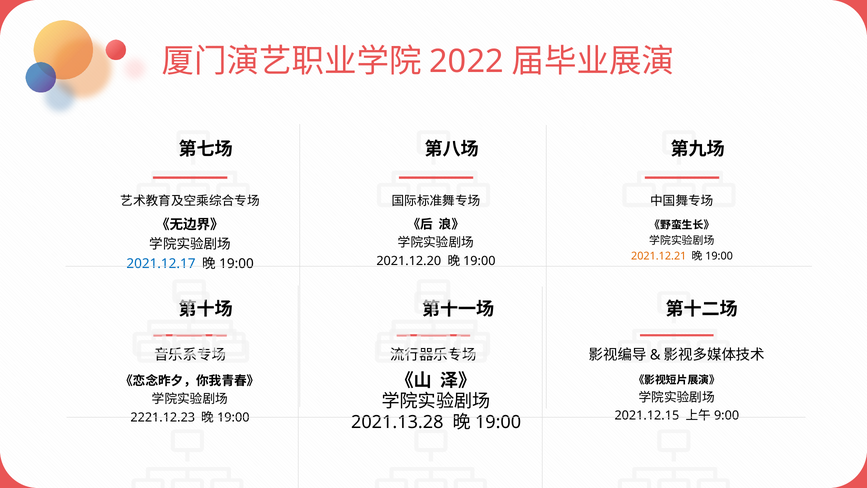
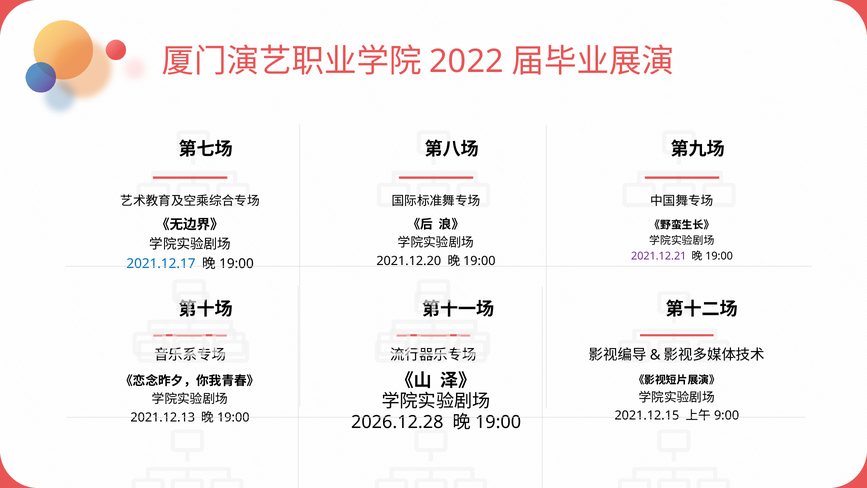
2021.12.21 colour: orange -> purple
2221.12.23: 2221.12.23 -> 2021.12.13
2021.13.28: 2021.13.28 -> 2026.12.28
